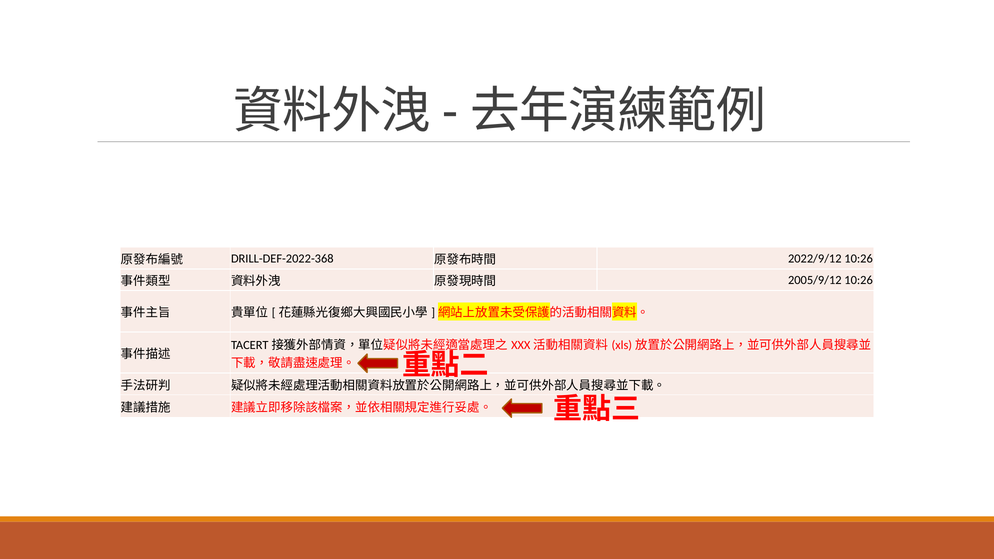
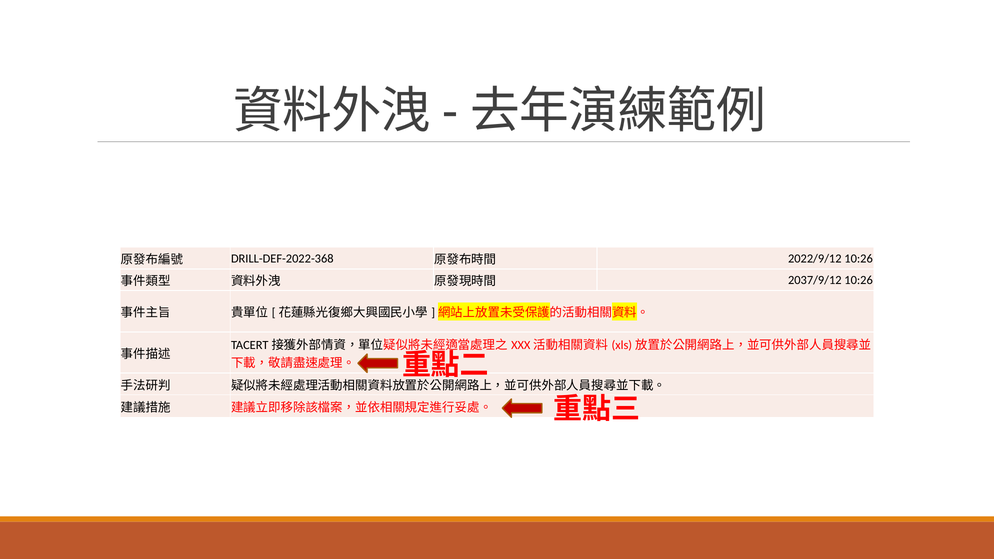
2005/9/12: 2005/9/12 -> 2037/9/12
